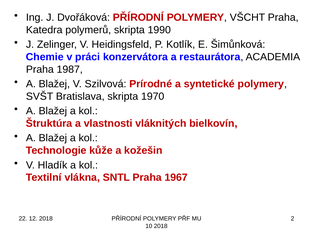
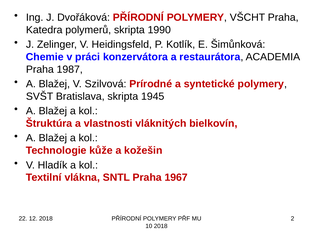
1970: 1970 -> 1945
